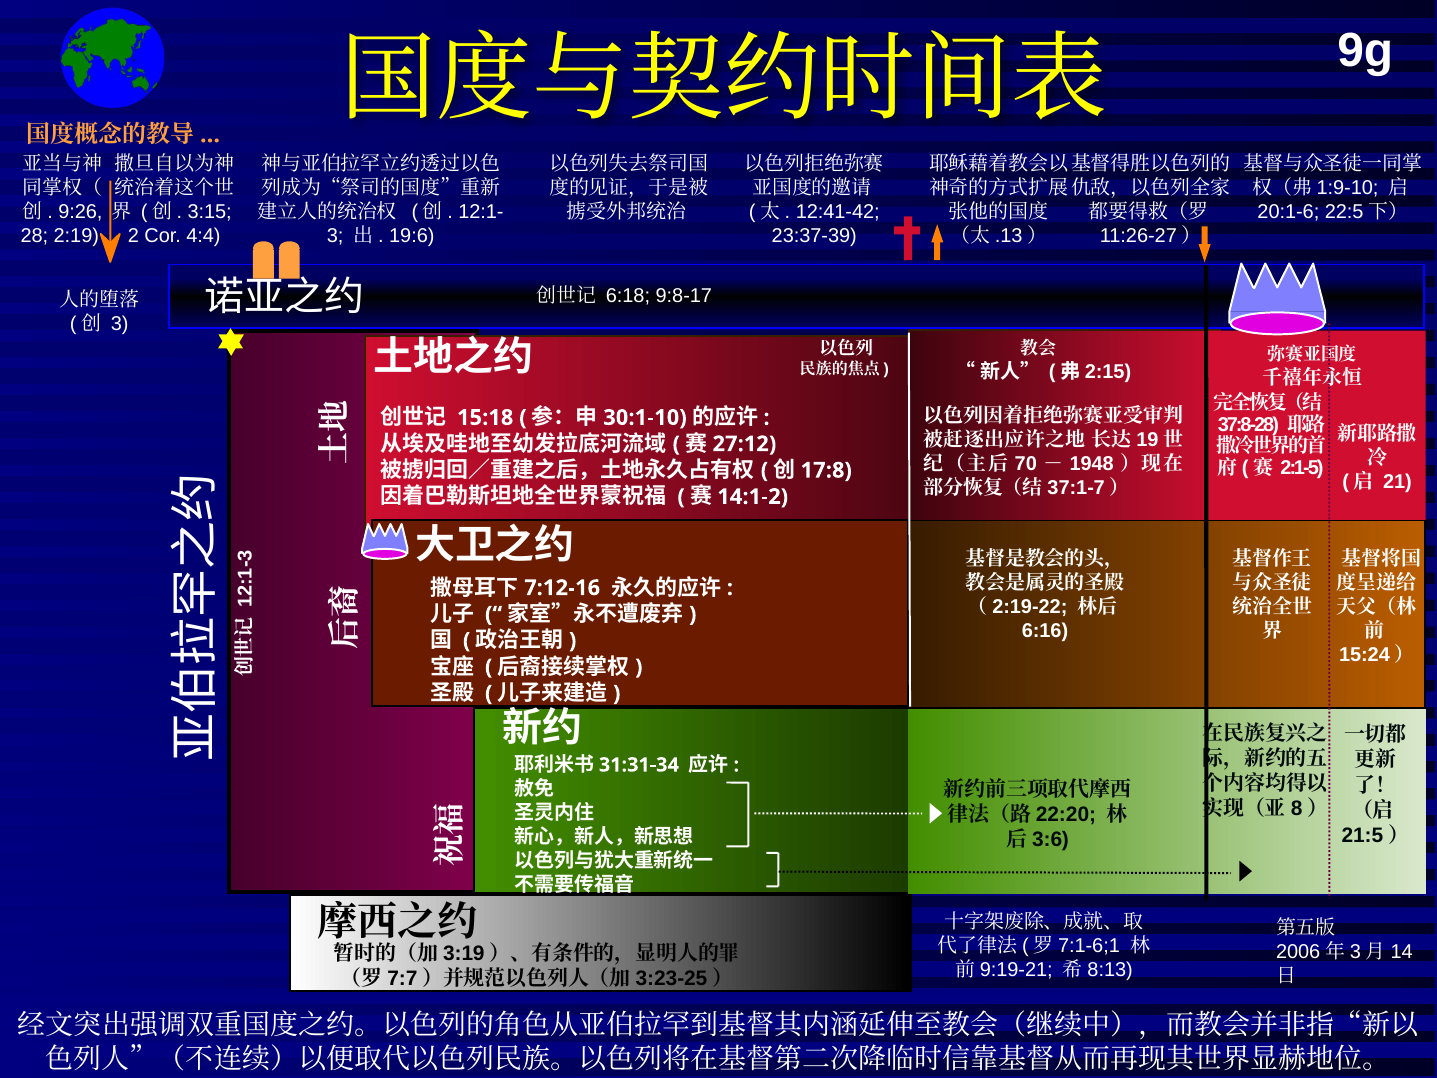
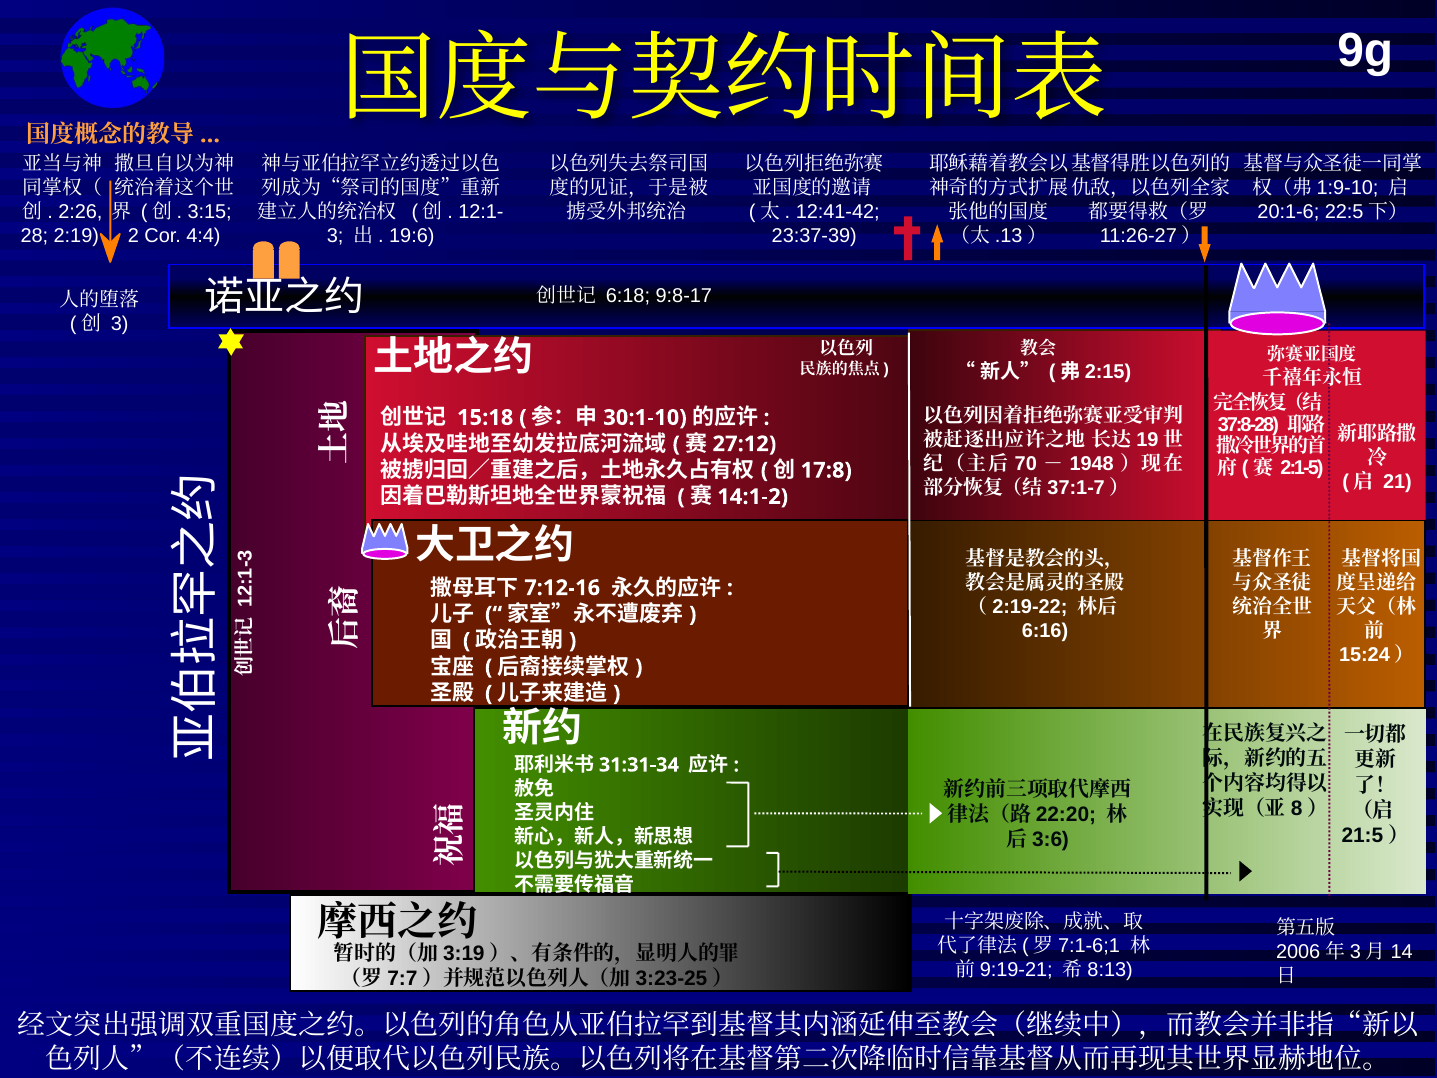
9:26: 9:26 -> 2:26
